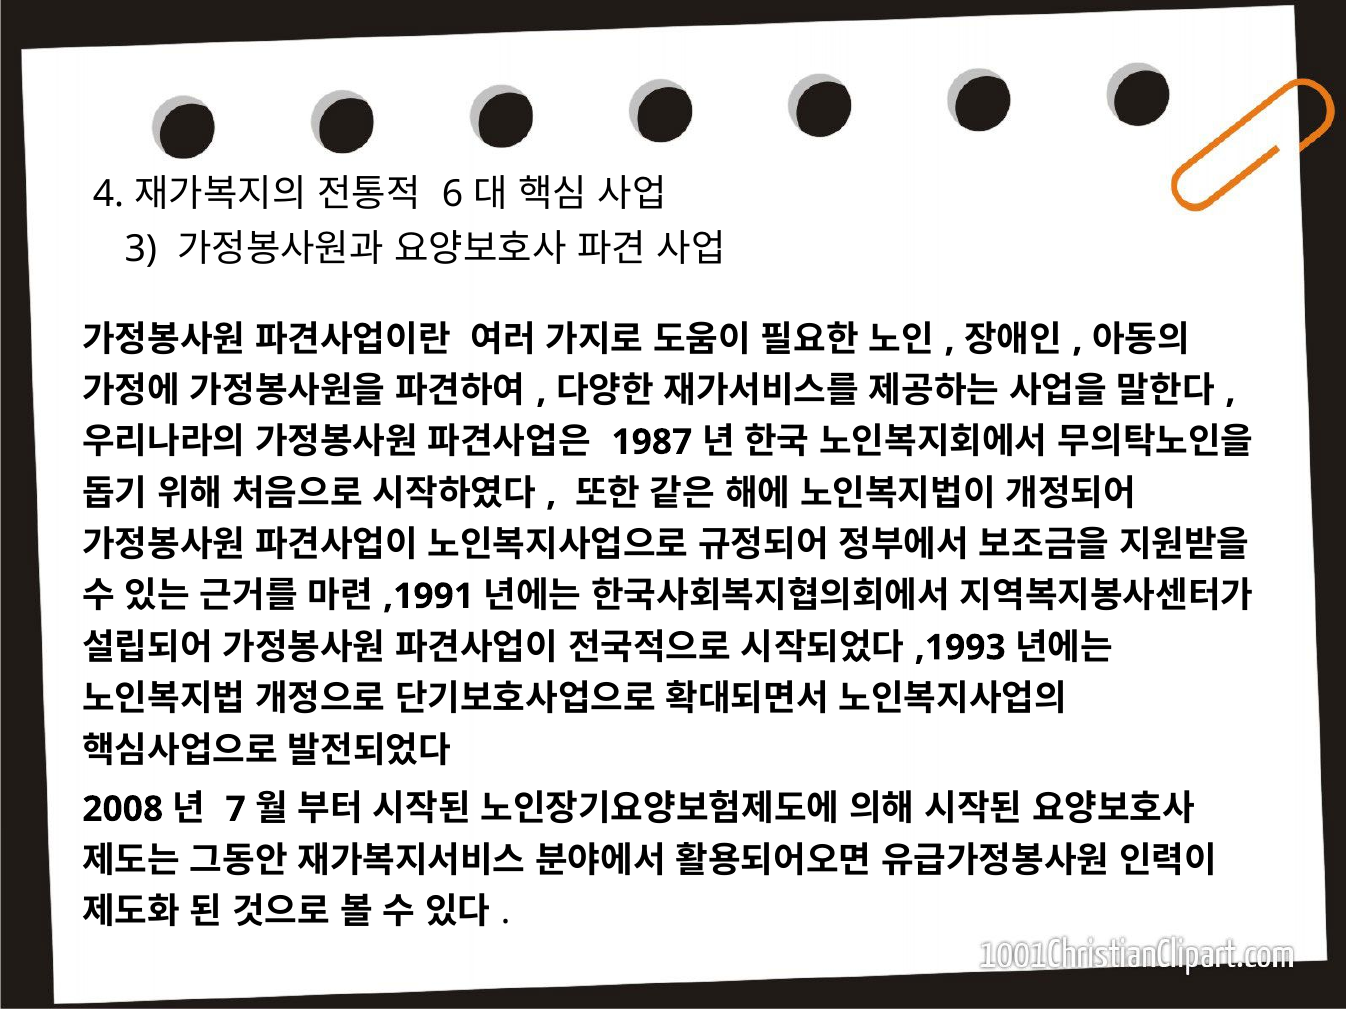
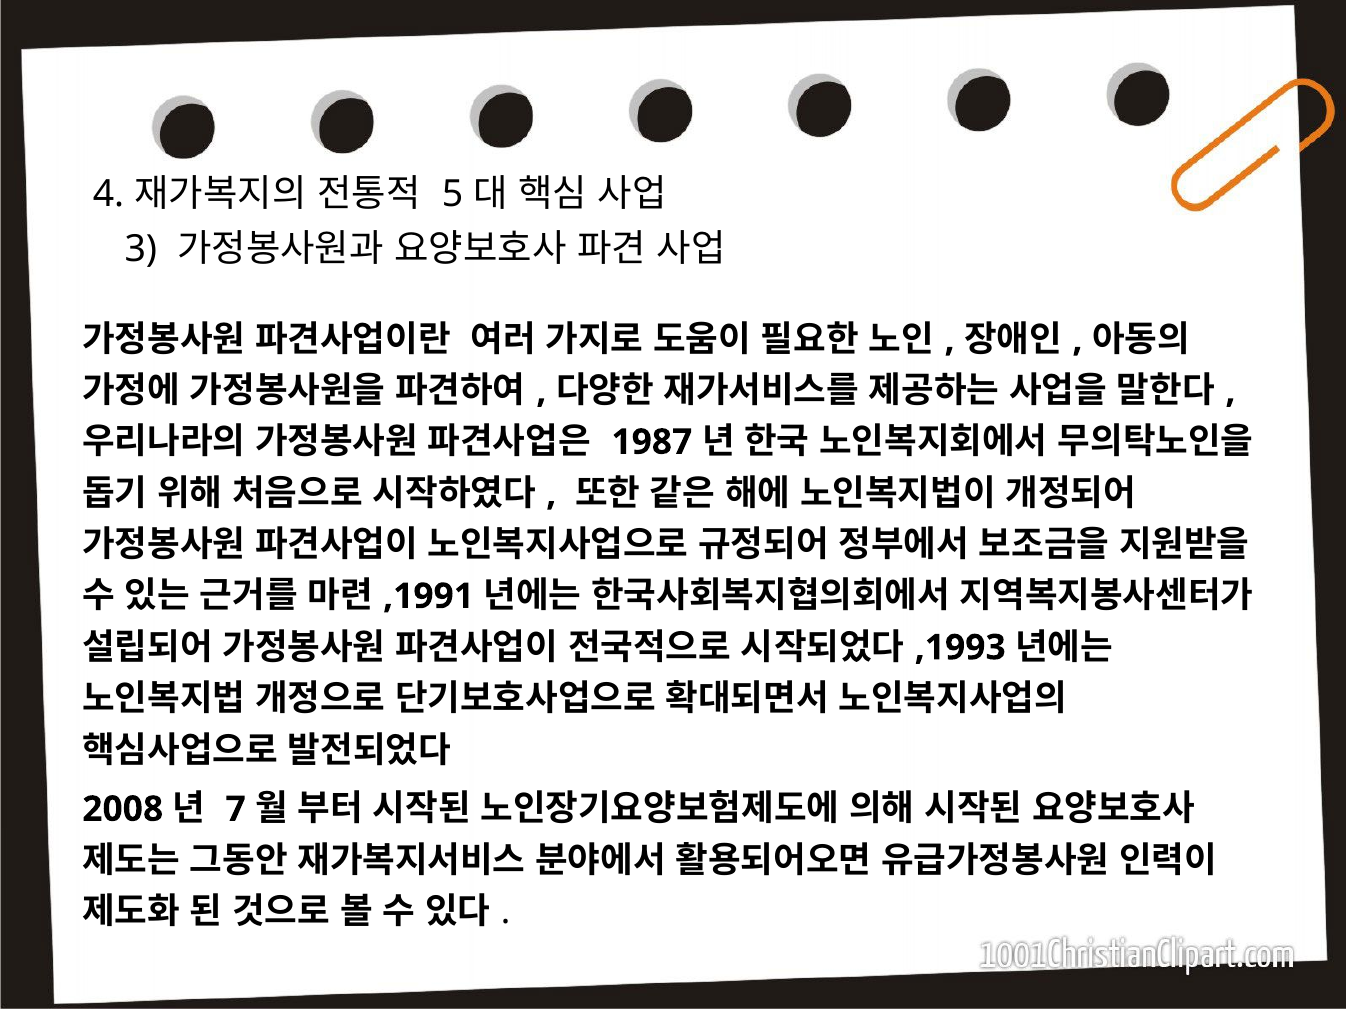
6: 6 -> 5
